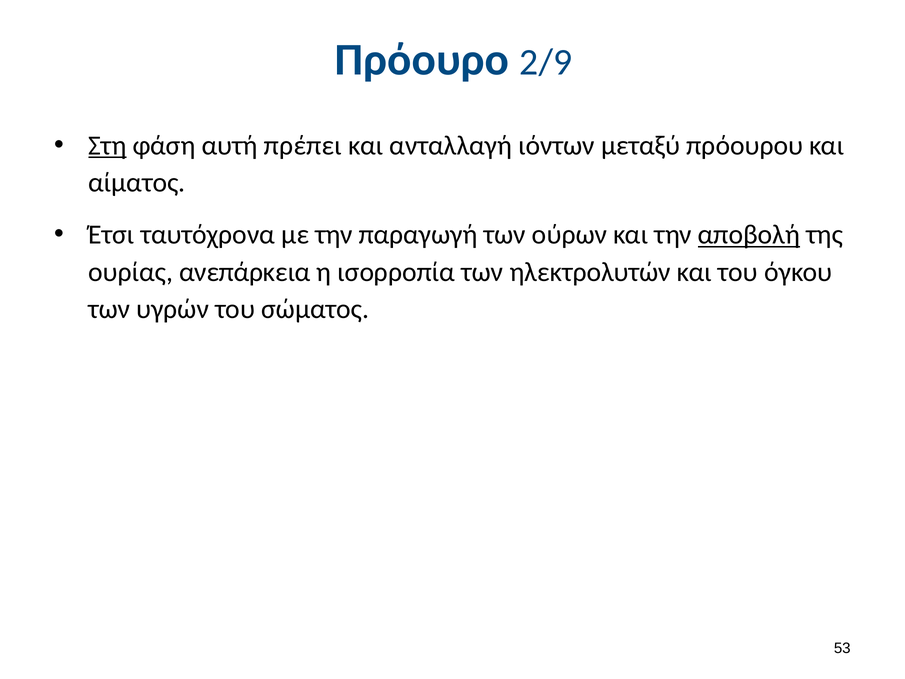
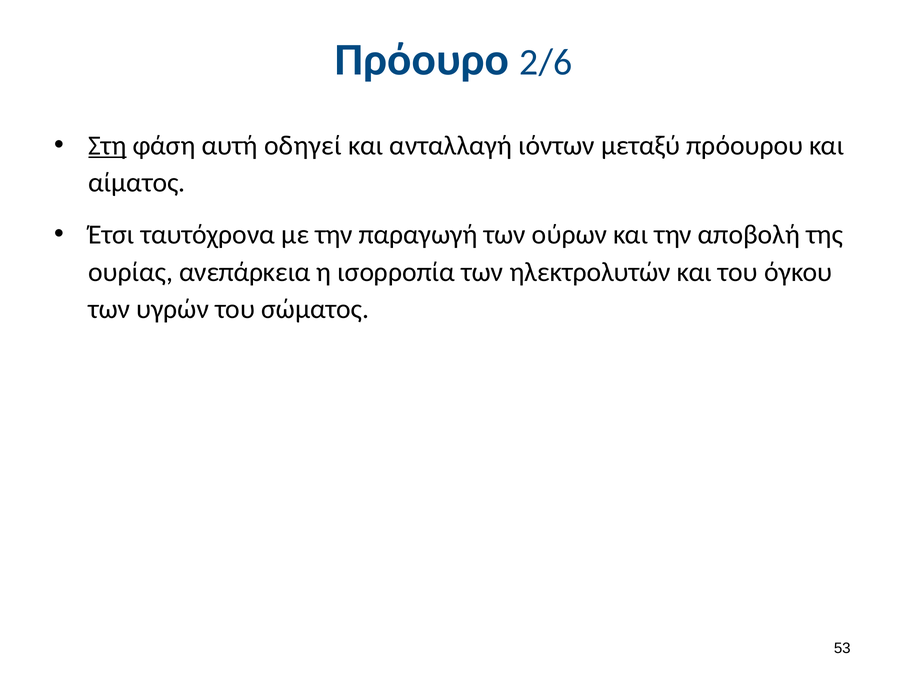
2/9: 2/9 -> 2/6
πρέπει: πρέπει -> οδηγεί
αποβολή underline: present -> none
